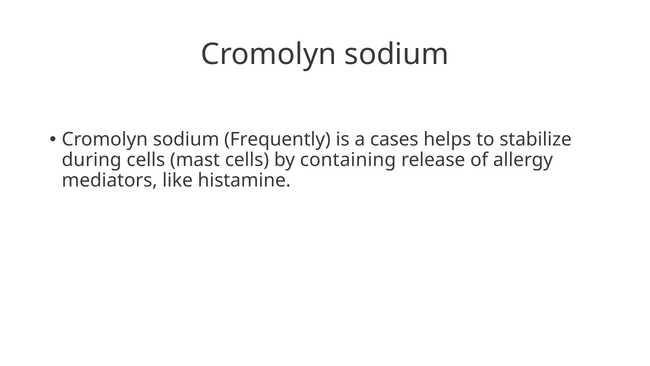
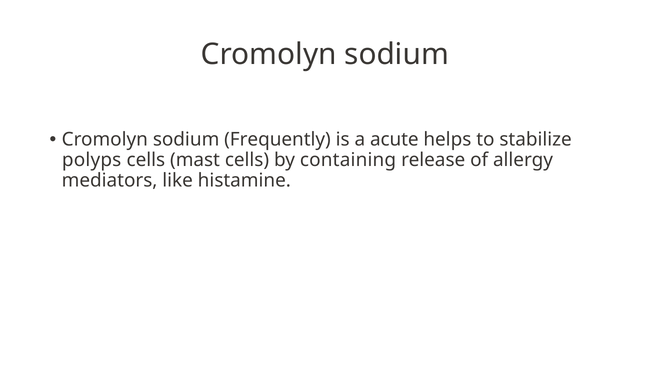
cases: cases -> acute
during: during -> polyps
